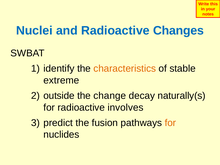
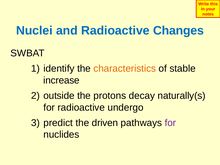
extreme: extreme -> increase
change: change -> protons
involves: involves -> undergo
fusion: fusion -> driven
for at (170, 123) colour: orange -> purple
